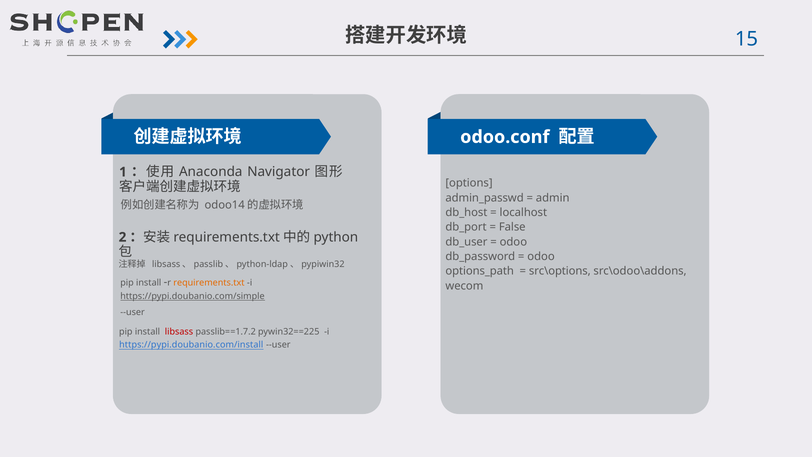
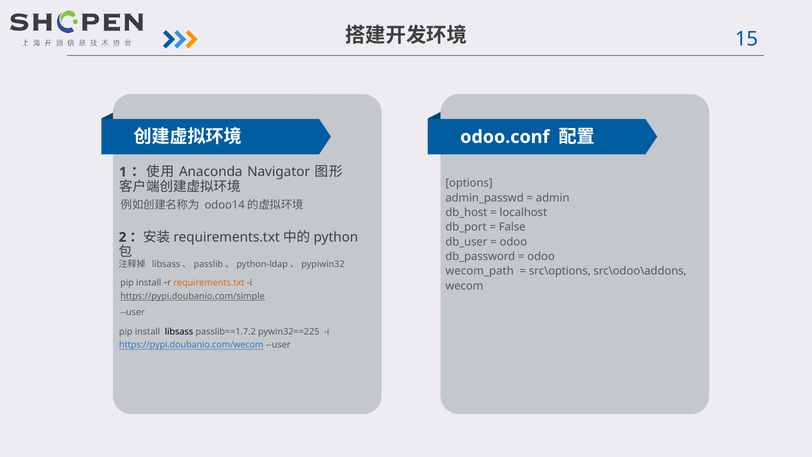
options_path: options_path -> wecom_path
libsass colour: red -> black
https://pypi.doubanio.com/install: https://pypi.doubanio.com/install -> https://pypi.doubanio.com/wecom
